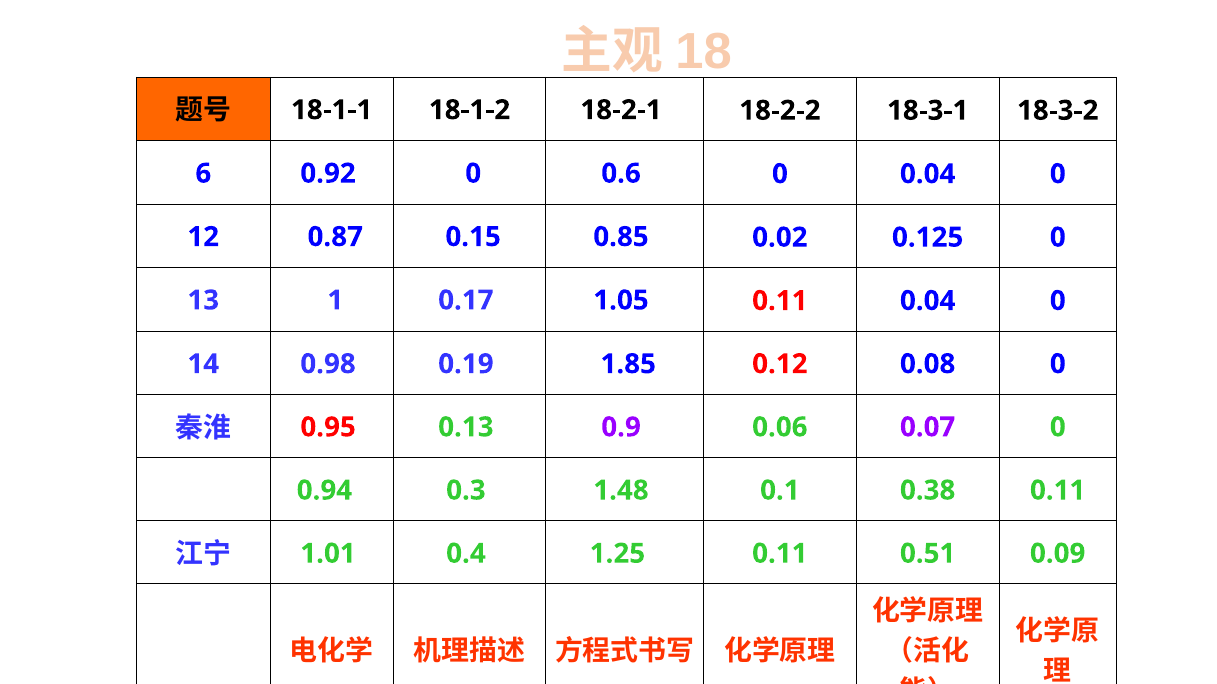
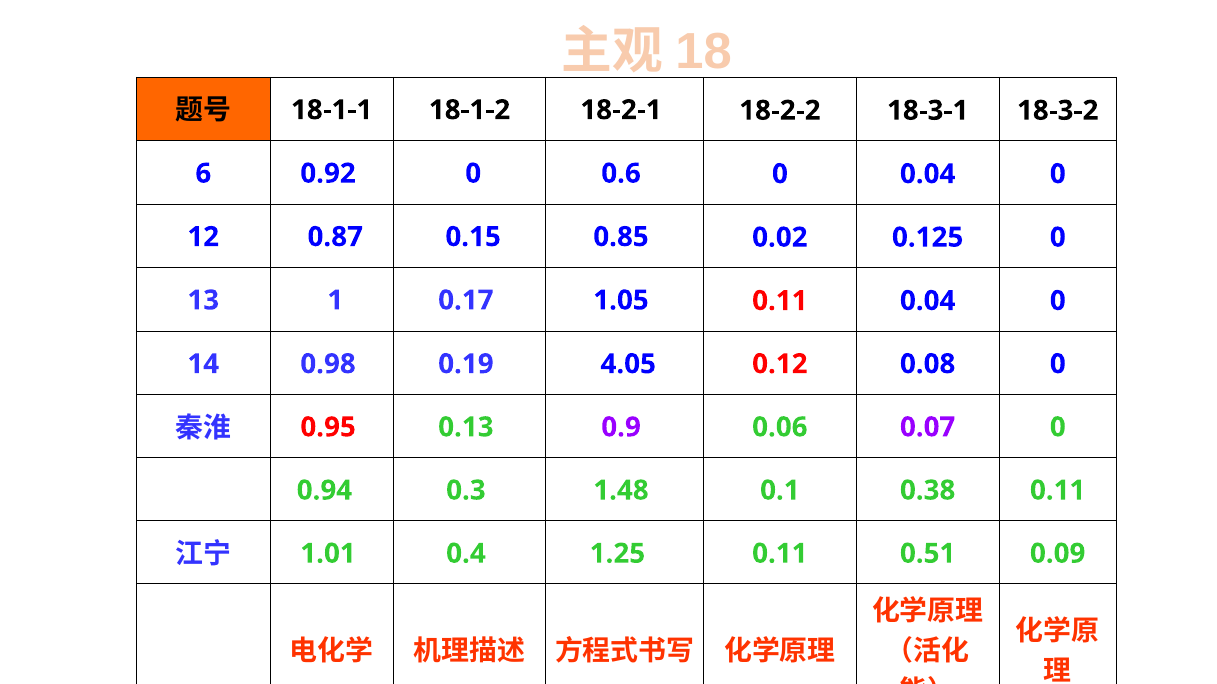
1.85: 1.85 -> 4.05
